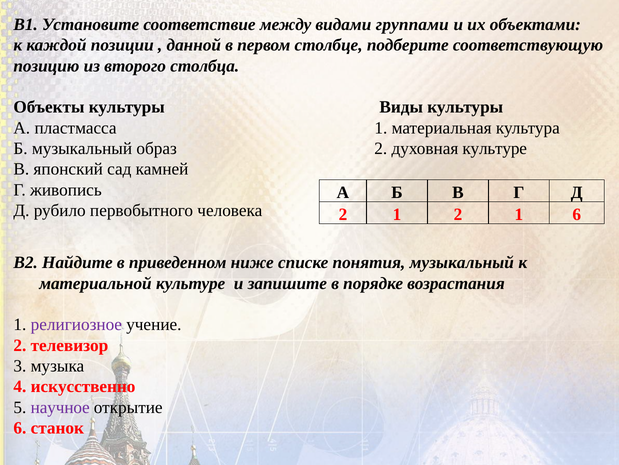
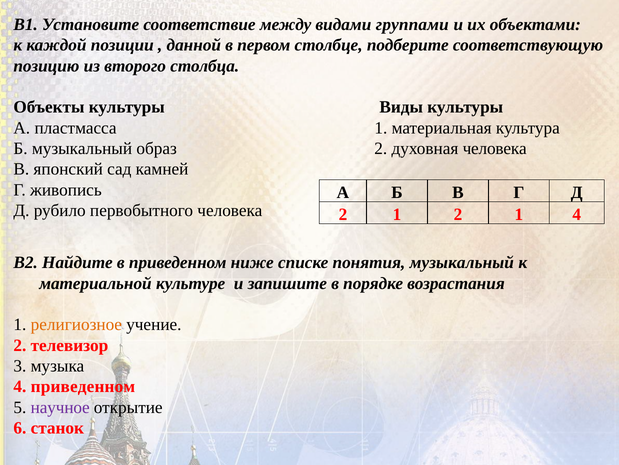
духовная культуре: культуре -> человека
1 6: 6 -> 4
религиозное colour: purple -> orange
4 искусственно: искусственно -> приведенном
